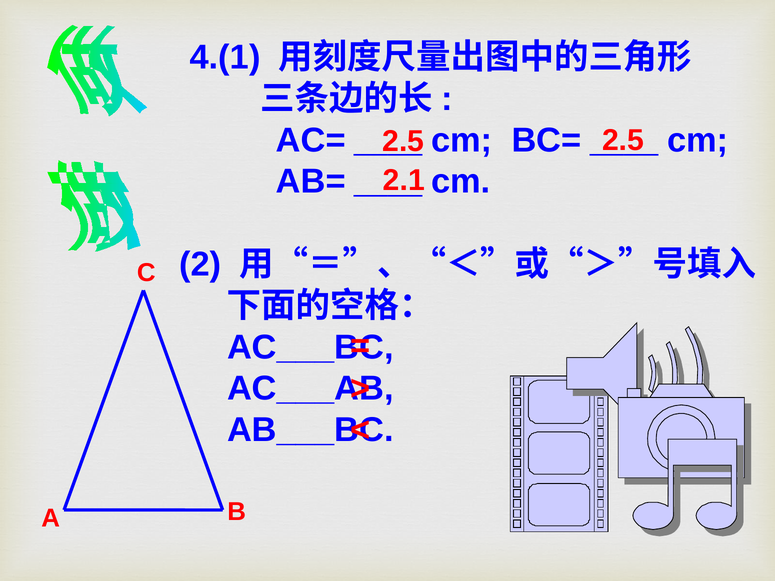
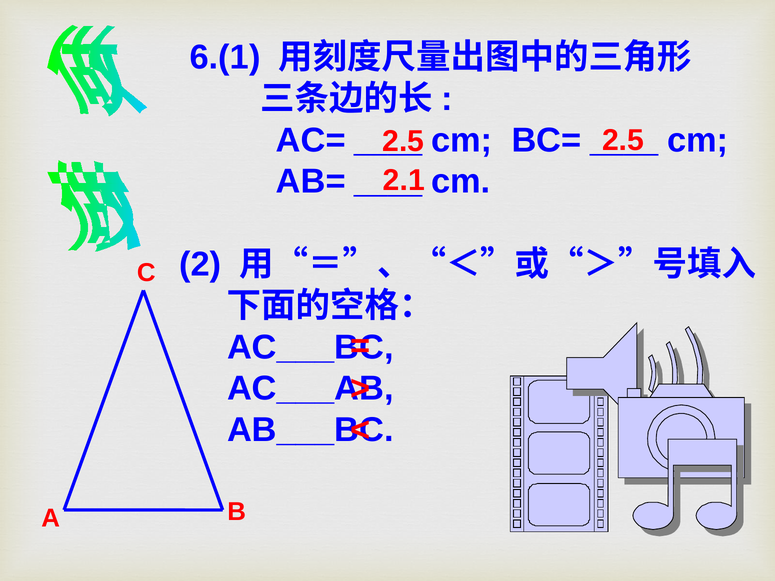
4.(1: 4.(1 -> 6.(1
